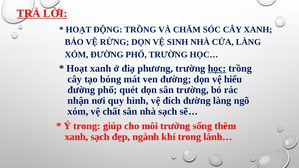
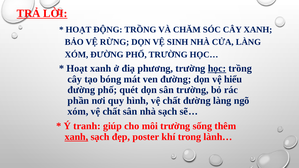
nhận: nhận -> phần
đích at (172, 101): đích -> chất
Ý trong: trong -> tranh
xanh at (76, 137) underline: none -> present
ngành: ngành -> poster
